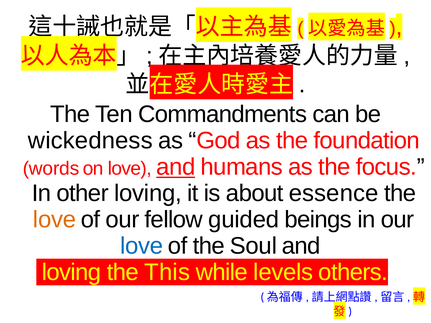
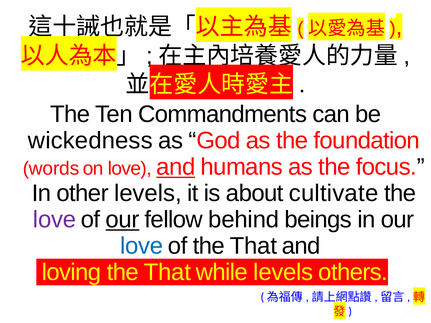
other loving: loving -> levels
essence: essence -> cultivate
love at (55, 220) colour: orange -> purple
our at (123, 220) underline: none -> present
guided: guided -> behind
of the Soul: Soul -> That
lloving the This: This -> That
